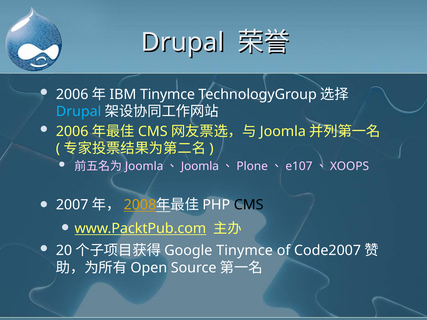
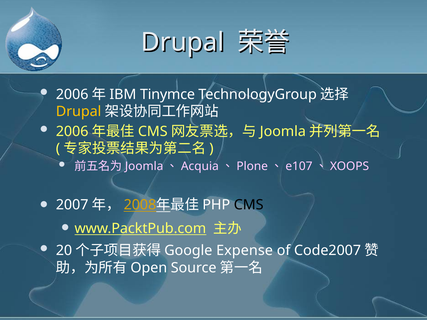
Drupal at (79, 112) colour: light blue -> yellow
Joomla at (200, 166): Joomla -> Acquia
Tinymce at (245, 251): Tinymce -> Expense
